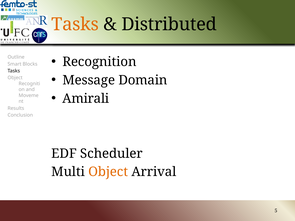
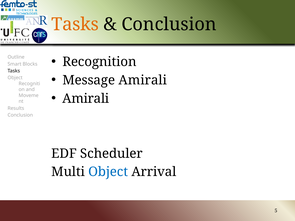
Distributed at (169, 24): Distributed -> Conclusion
Message Domain: Domain -> Amirali
Object at (108, 172) colour: orange -> blue
